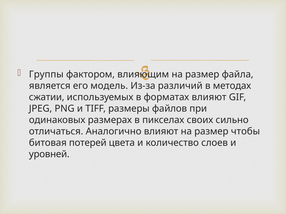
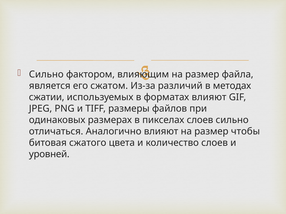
Группы at (46, 75): Группы -> Сильно
модель: модель -> сжатом
пикселах своих: своих -> слоев
потерей: потерей -> сжатого
